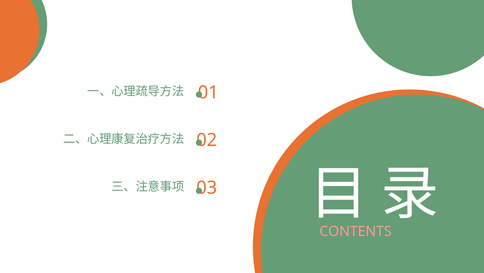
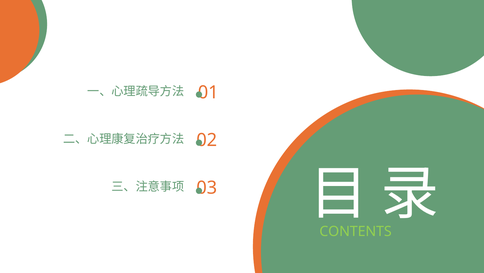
CONTENTS colour: pink -> light green
